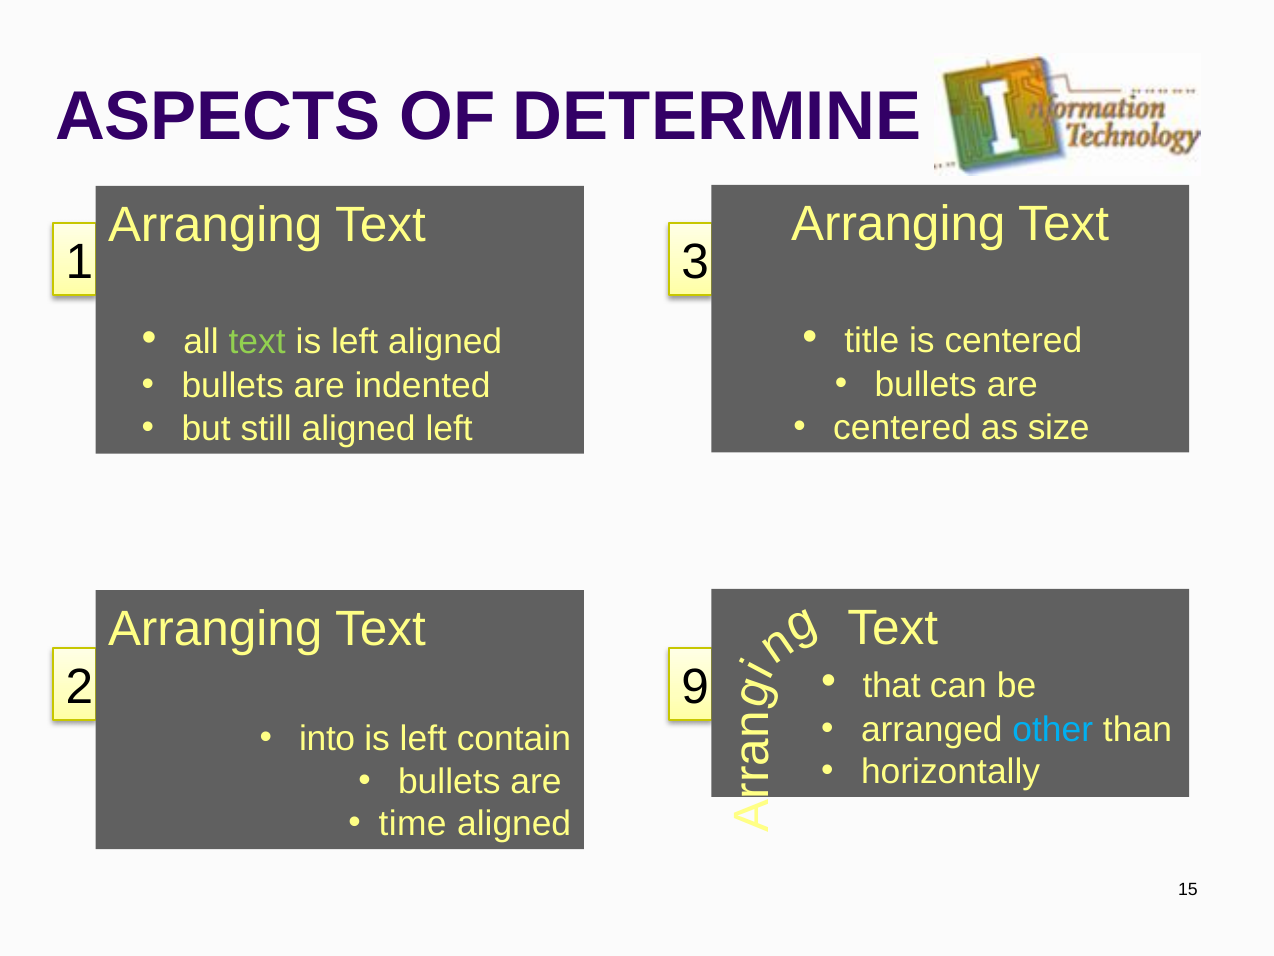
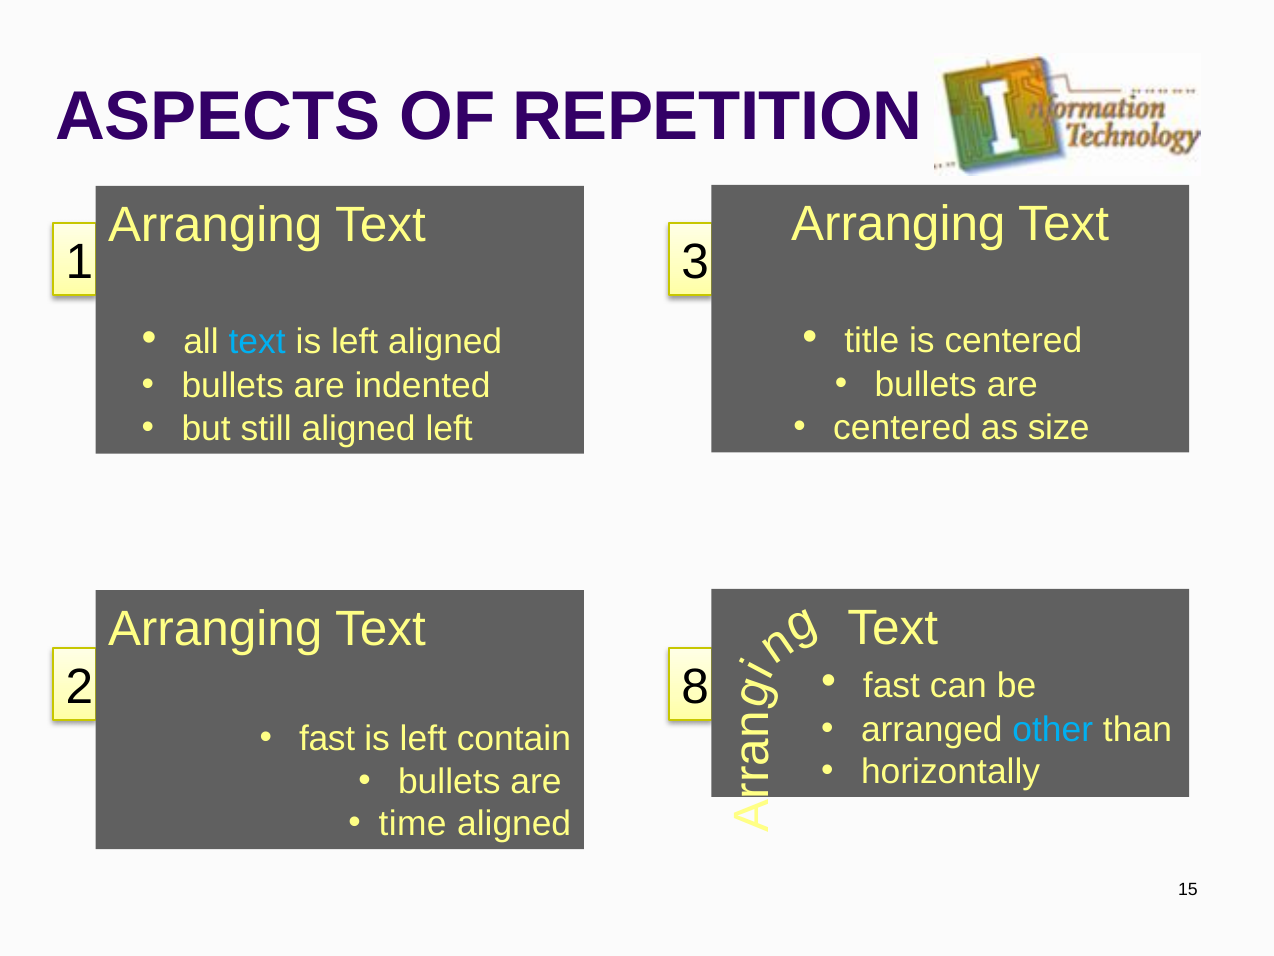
DETERMINE: DETERMINE -> REPETITION
text at (257, 342) colour: light green -> light blue
that at (892, 685): that -> fast
9: 9 -> 8
into at (327, 739): into -> fast
